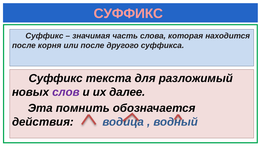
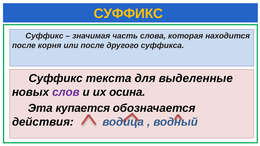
СУФФИКС at (128, 14) colour: pink -> yellow
разложимый: разложимый -> выделенные
далее: далее -> осина
помнить: помнить -> купается
